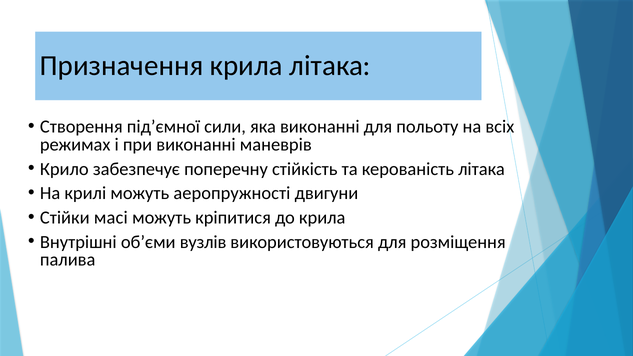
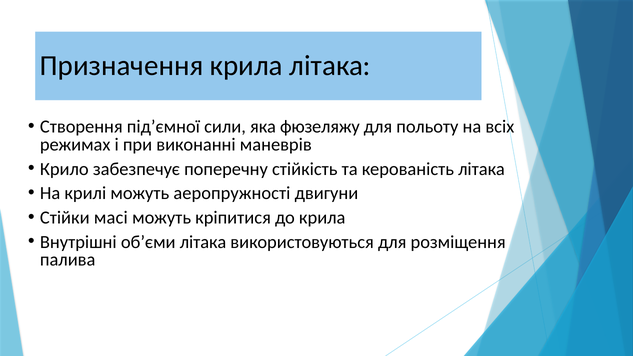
яка виконанні: виконанні -> фюзеляжу
об’єми вузлів: вузлів -> літака
